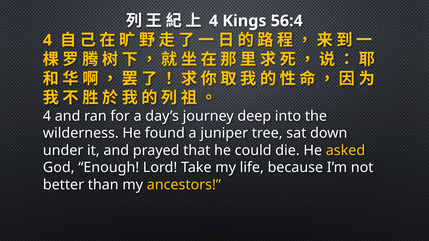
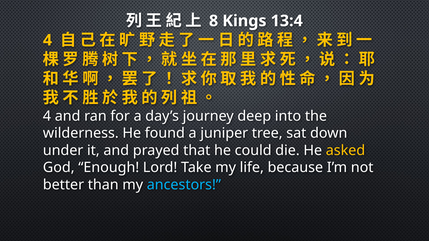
4 at (214, 21): 4 -> 8
56:4: 56:4 -> 13:4
ancestors colour: yellow -> light blue
